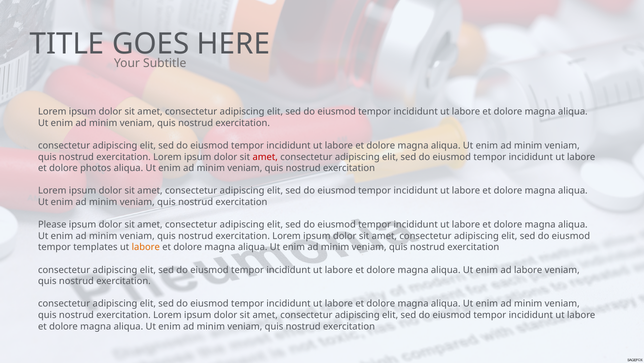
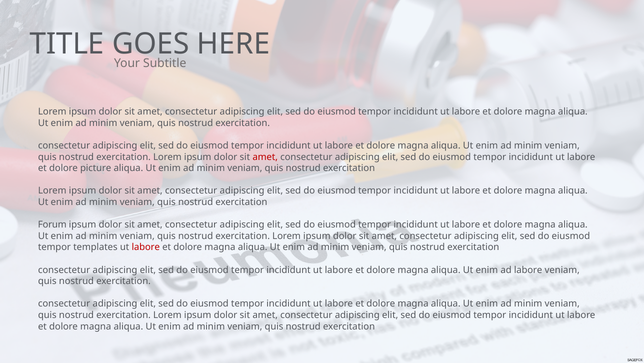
photos: photos -> picture
Please: Please -> Forum
labore at (146, 247) colour: orange -> red
